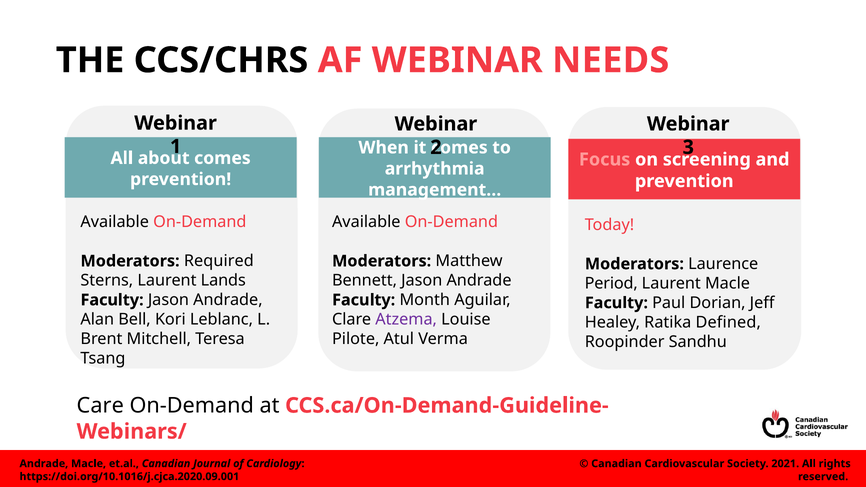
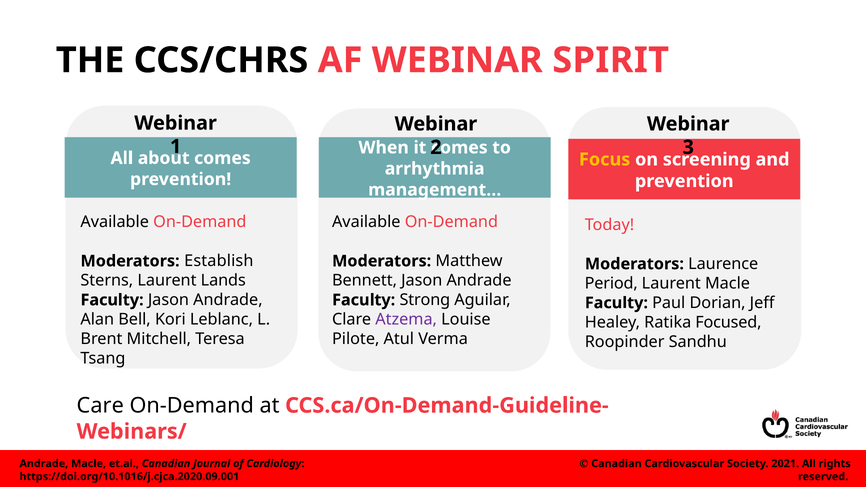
NEEDS: NEEDS -> SPIRIT
Focus colour: pink -> yellow
Required: Required -> Establish
Month: Month -> Strong
Defined: Defined -> Focused
